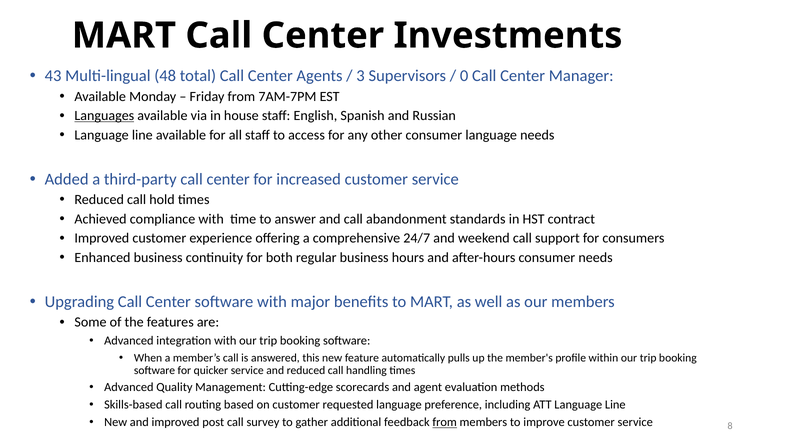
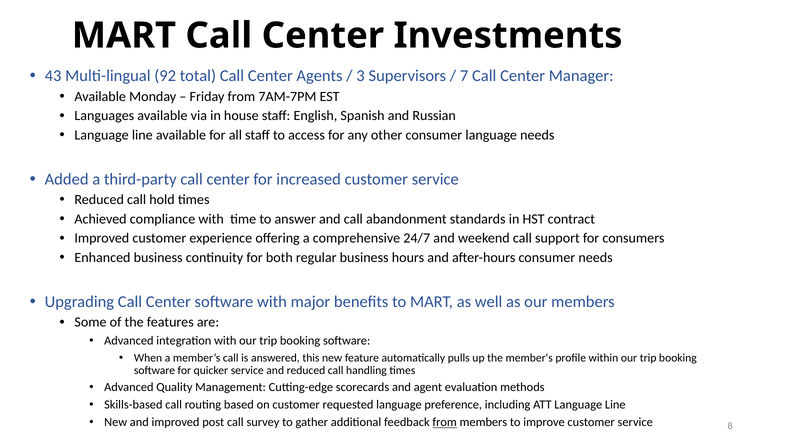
48: 48 -> 92
0: 0 -> 7
Languages underline: present -> none
